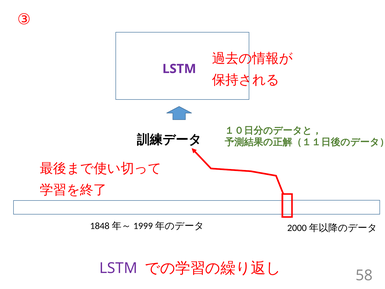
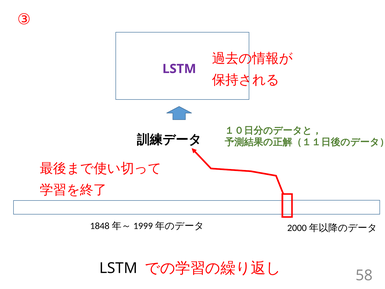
LSTM at (118, 268) colour: purple -> black
